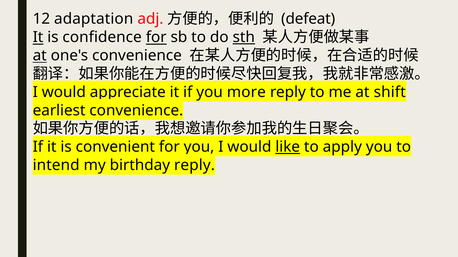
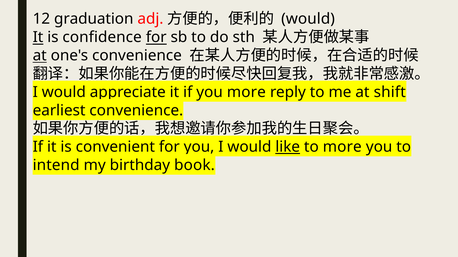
adaptation: adaptation -> graduation
defeat at (308, 19): defeat -> would
sth underline: present -> none
to apply: apply -> more
birthday reply: reply -> book
